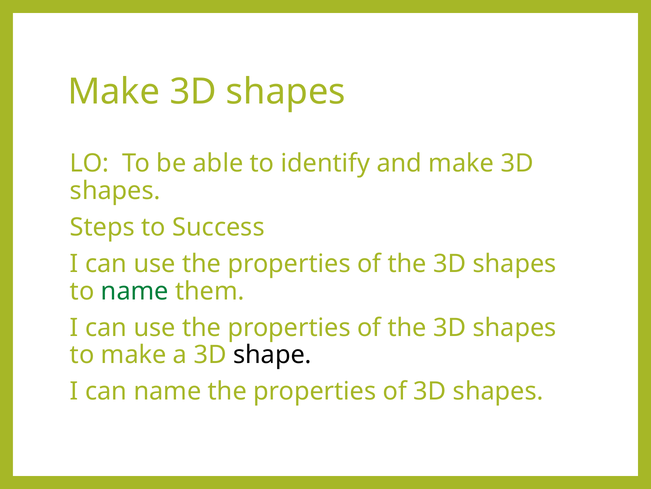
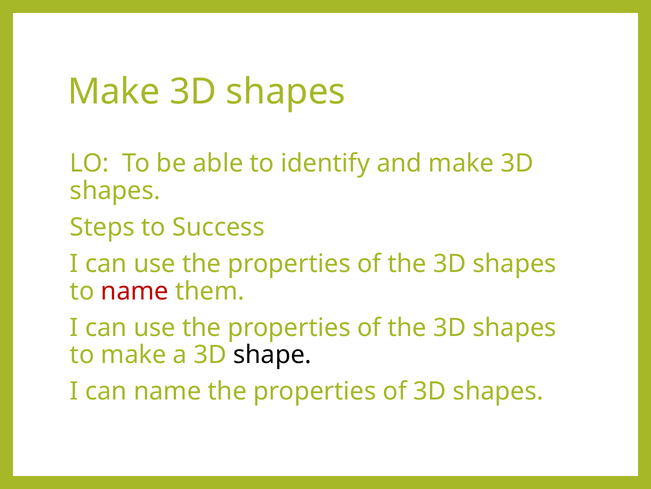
name at (135, 291) colour: green -> red
